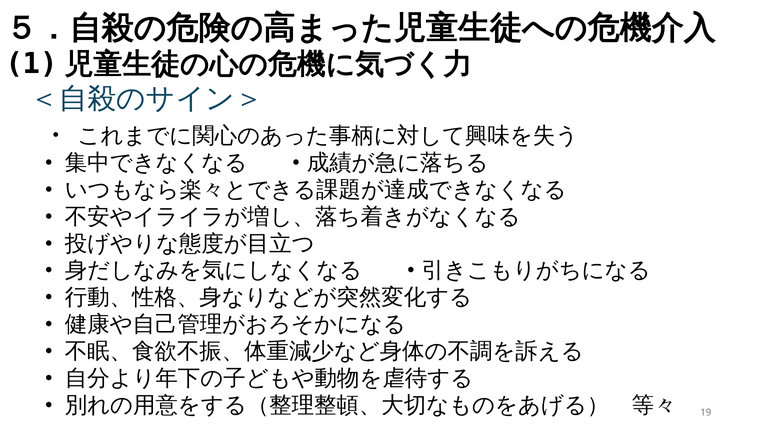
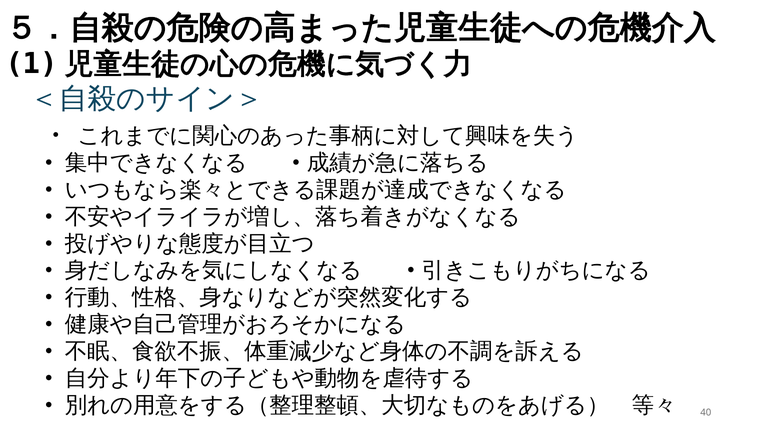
19: 19 -> 40
